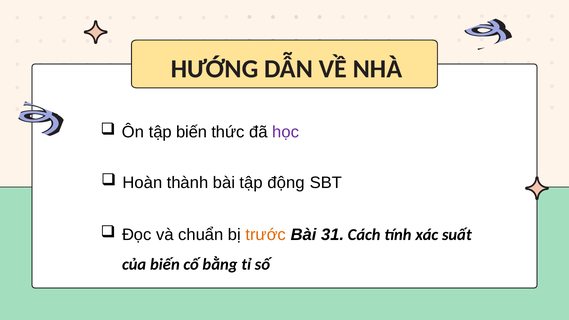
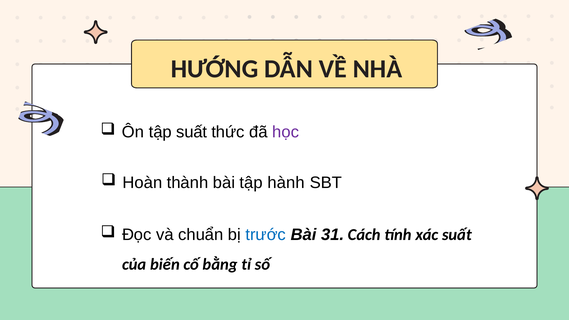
tập biến: biến -> suất
động: động -> hành
trước colour: orange -> blue
